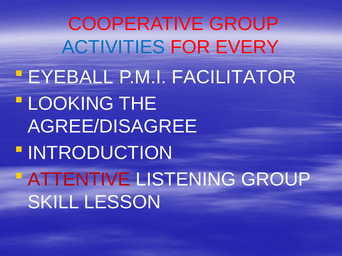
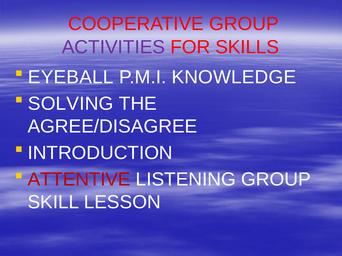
ACTIVITIES colour: blue -> purple
EVERY: EVERY -> SKILLS
FACILITATOR: FACILITATOR -> KNOWLEDGE
LOOKING: LOOKING -> SOLVING
